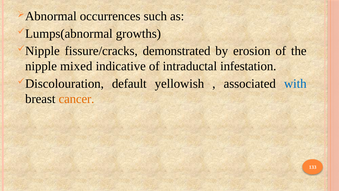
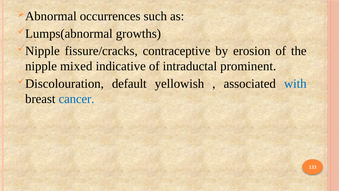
demonstrated: demonstrated -> contraceptive
infestation: infestation -> prominent
cancer colour: orange -> blue
